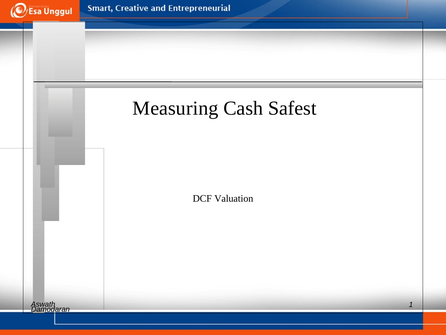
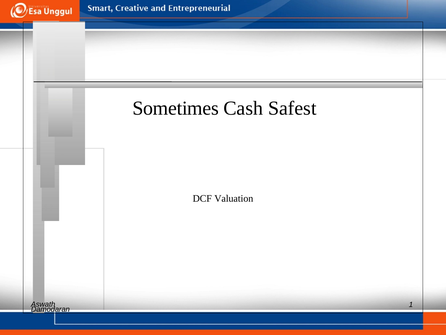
Measuring: Measuring -> Sometimes
